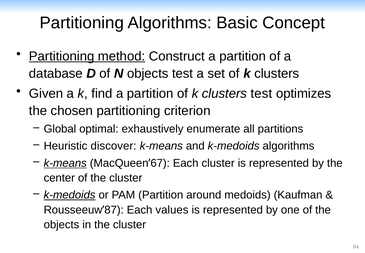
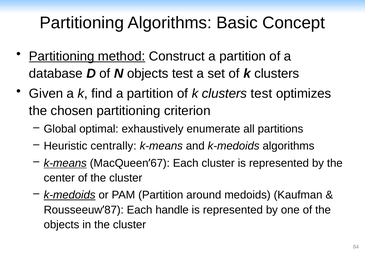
discover: discover -> centrally
values: values -> handle
